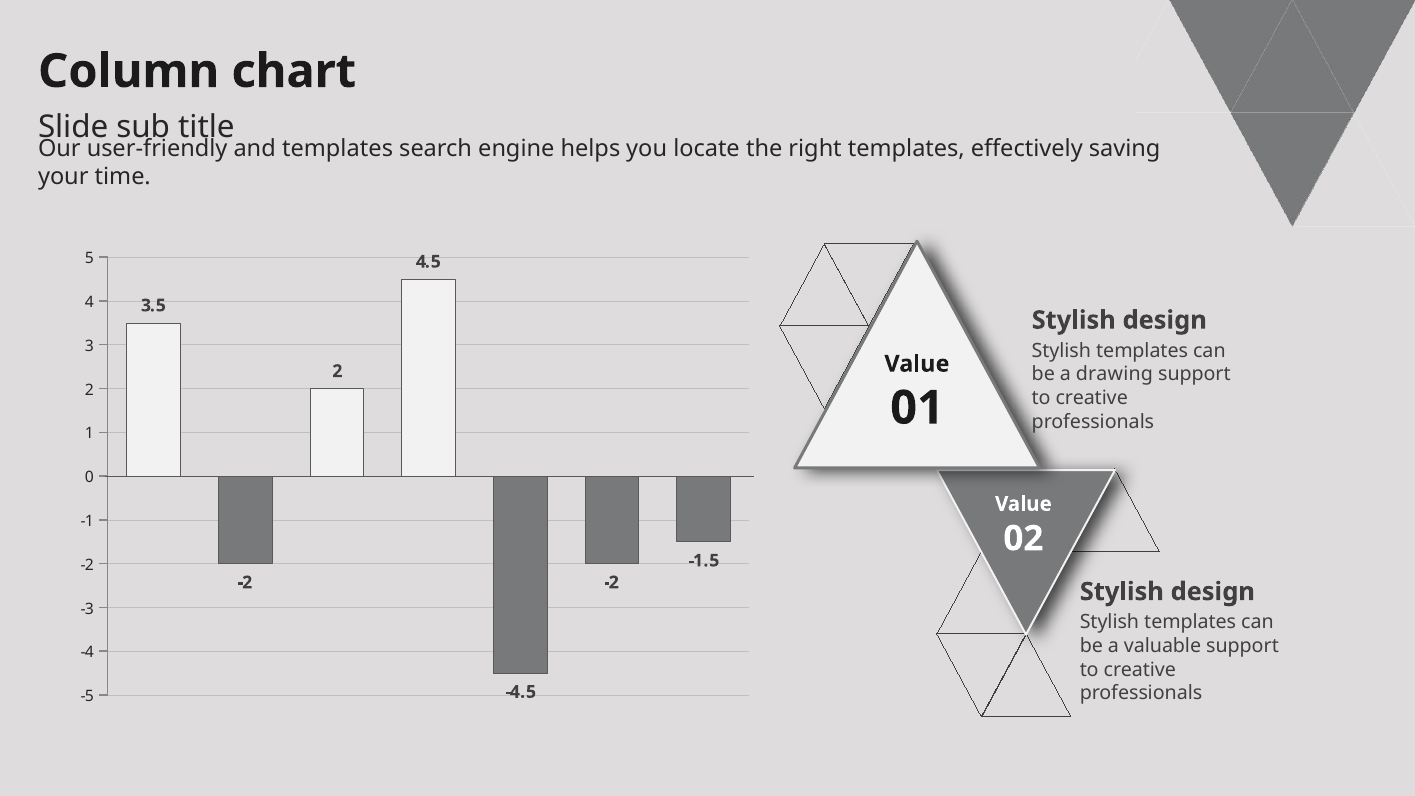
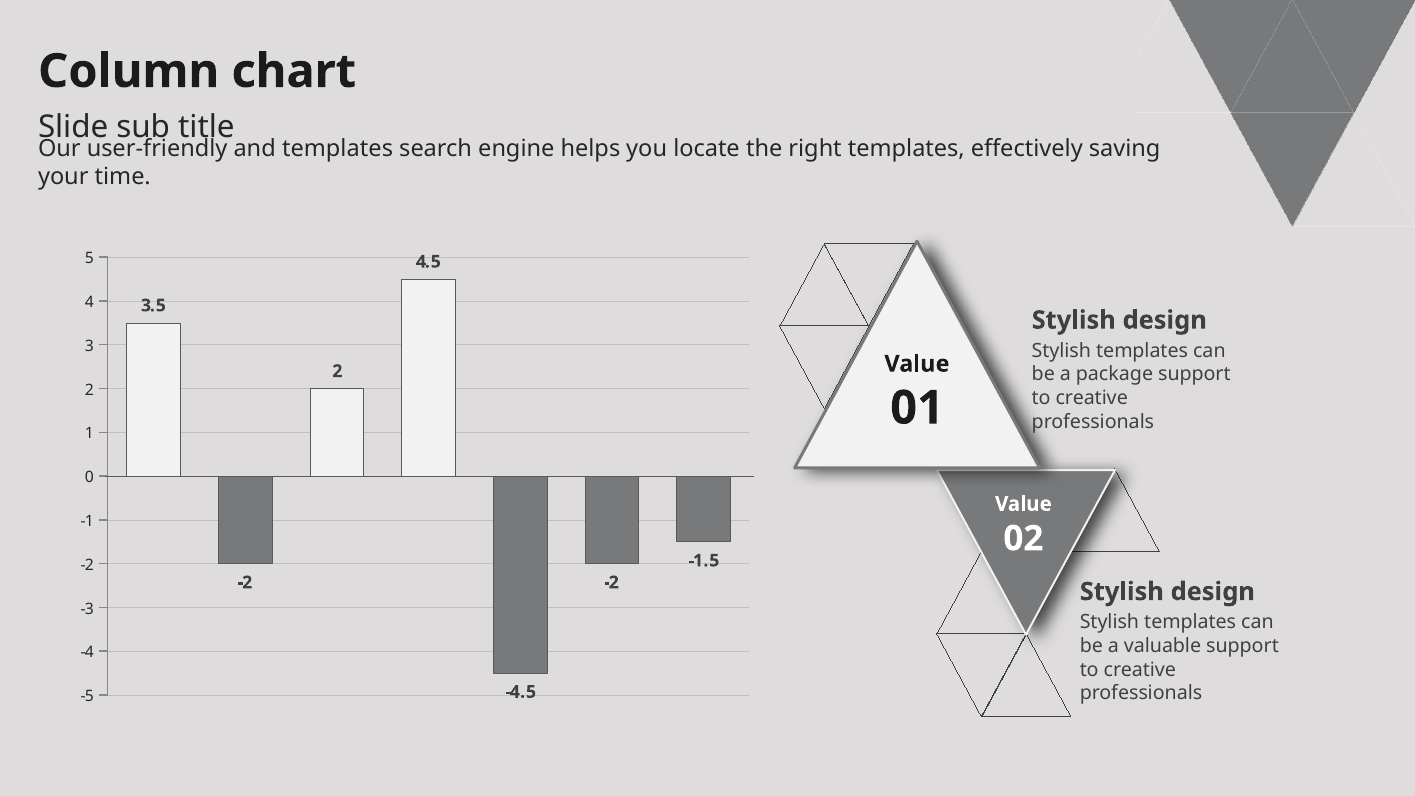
drawing: drawing -> package
